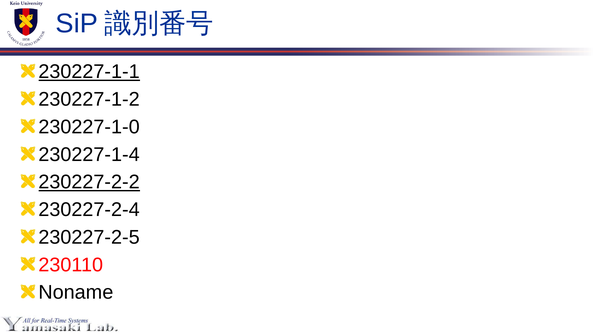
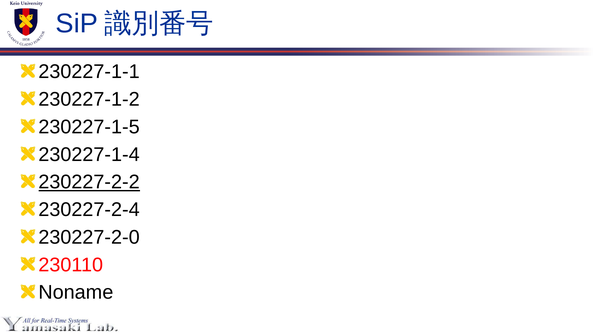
230227-1-1 underline: present -> none
230227-1-0: 230227-1-0 -> 230227-1-5
230227-2-5: 230227-2-5 -> 230227-2-0
